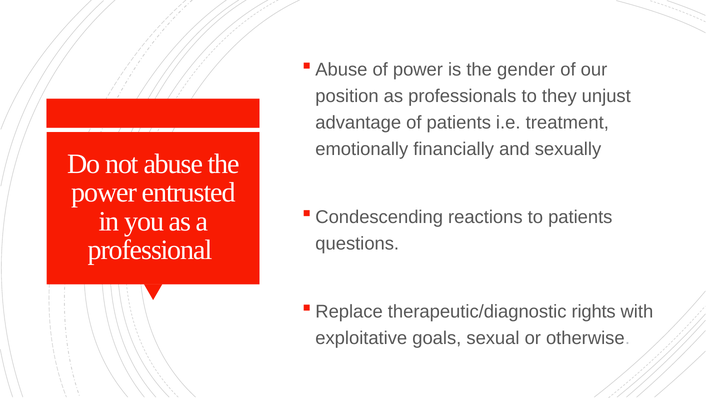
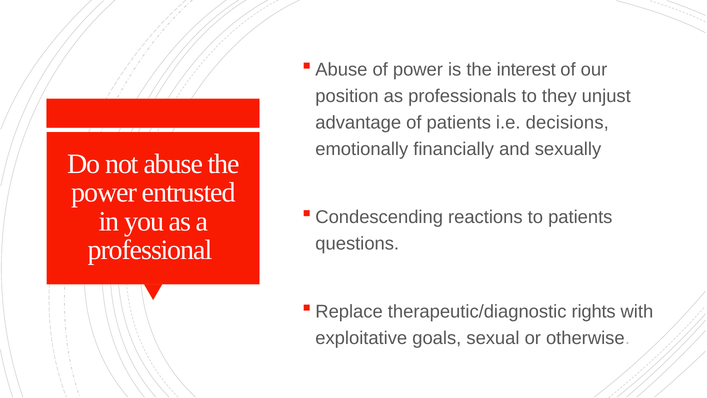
gender: gender -> interest
treatment: treatment -> decisions
